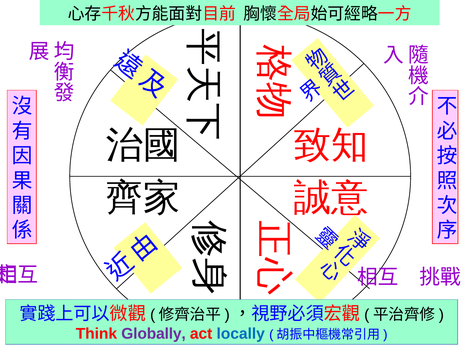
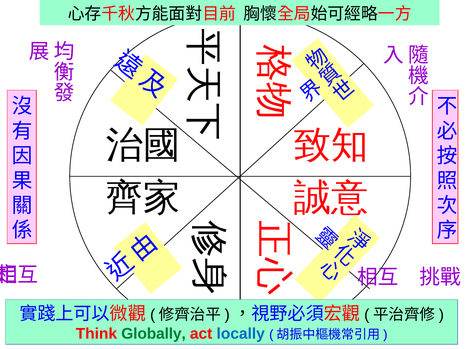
Globally colour: purple -> green
